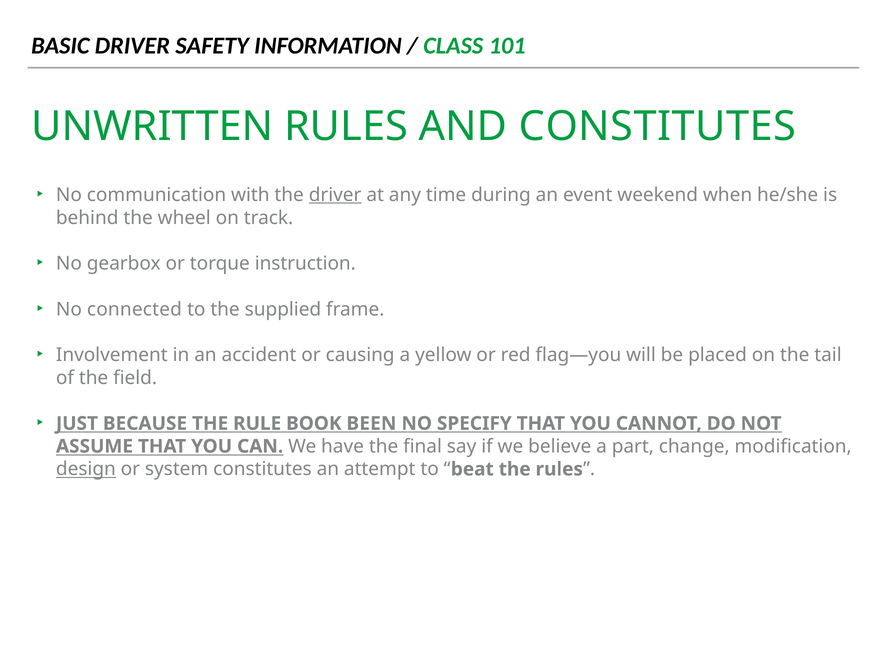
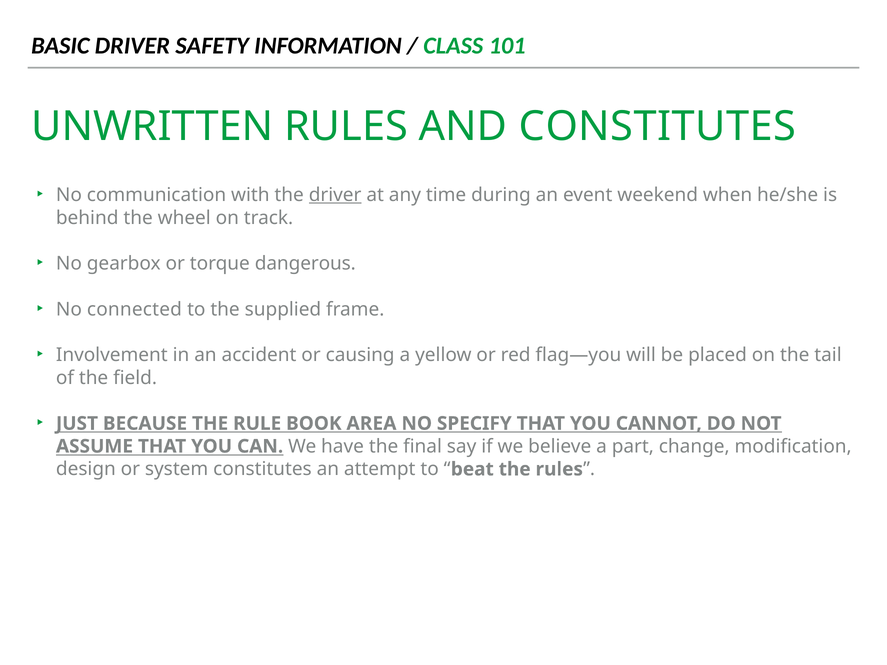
instruction: instruction -> dangerous
BEEN: BEEN -> AREA
design underline: present -> none
